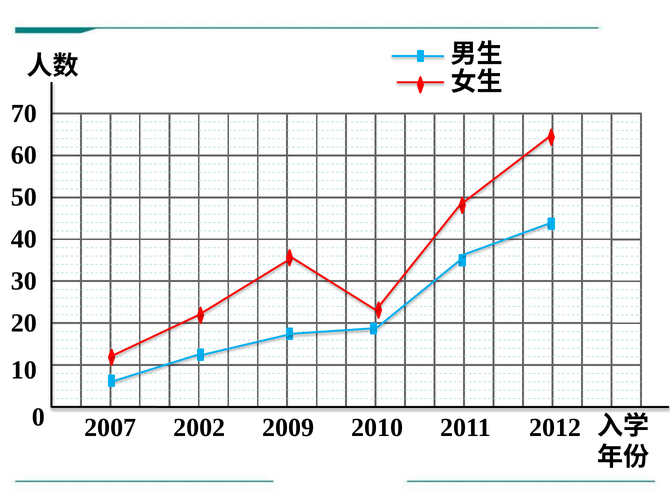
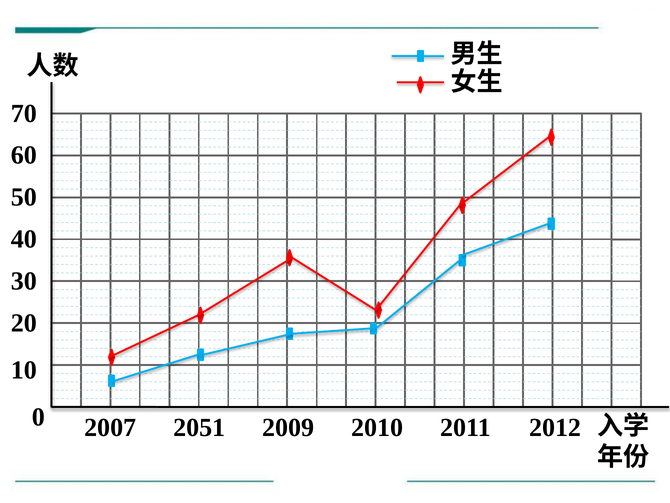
2002: 2002 -> 2051
